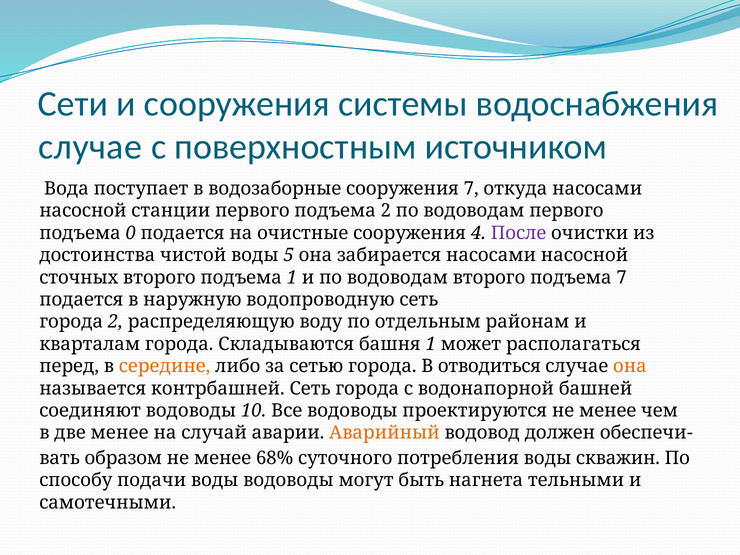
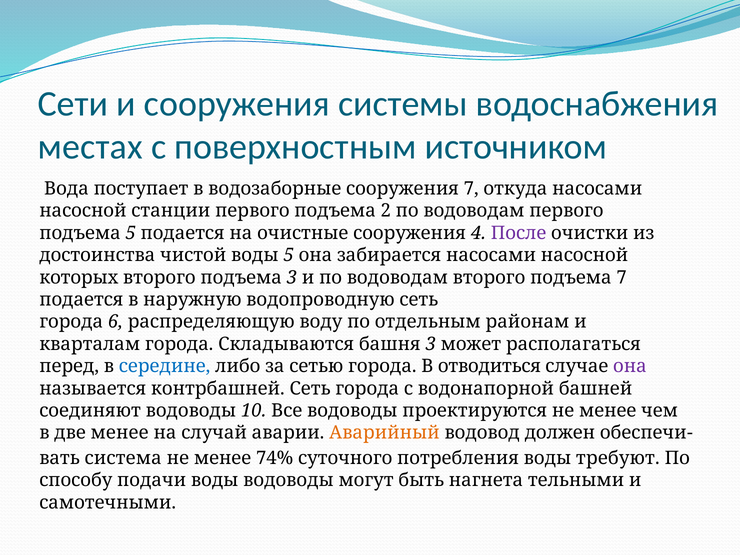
случае at (90, 147): случае -> местах
подъема 0: 0 -> 5
сточных: сточных -> которых
подъема 1: 1 -> 3
города 2: 2 -> 6
башня 1: 1 -> 3
середине colour: orange -> blue
она at (630, 366) colour: orange -> purple
образом: образом -> система
68%: 68% -> 74%
скважин: скважин -> требуют
